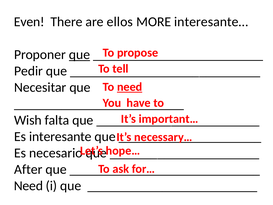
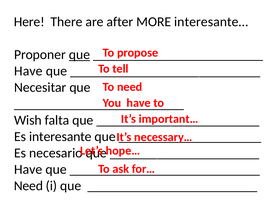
Even: Even -> Here
ellos: ellos -> after
Pedir at (28, 71): Pedir -> Have
need at (130, 87) underline: present -> none
After at (28, 169): After -> Have
